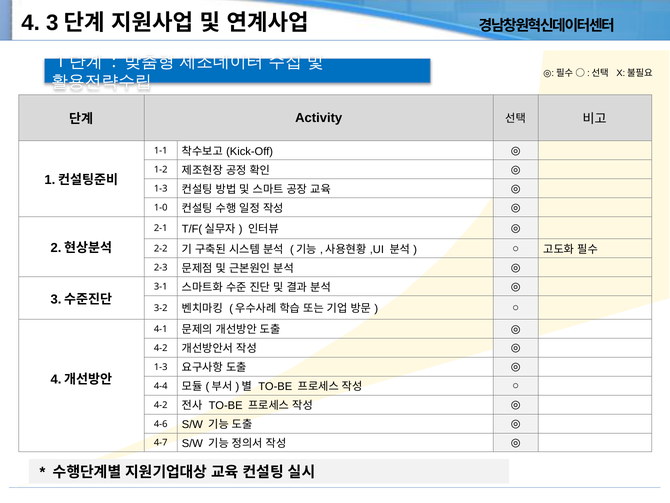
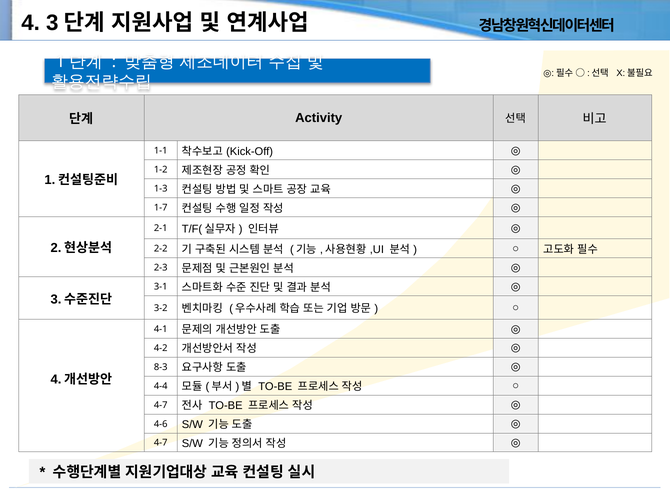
1-0: 1-0 -> 1-7
1-3 at (161, 367): 1-3 -> 8-3
4-2 at (161, 405): 4-2 -> 4-7
